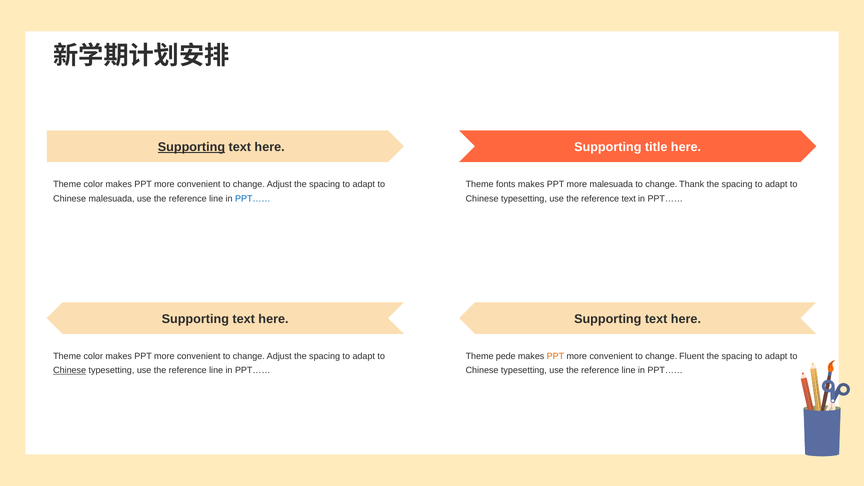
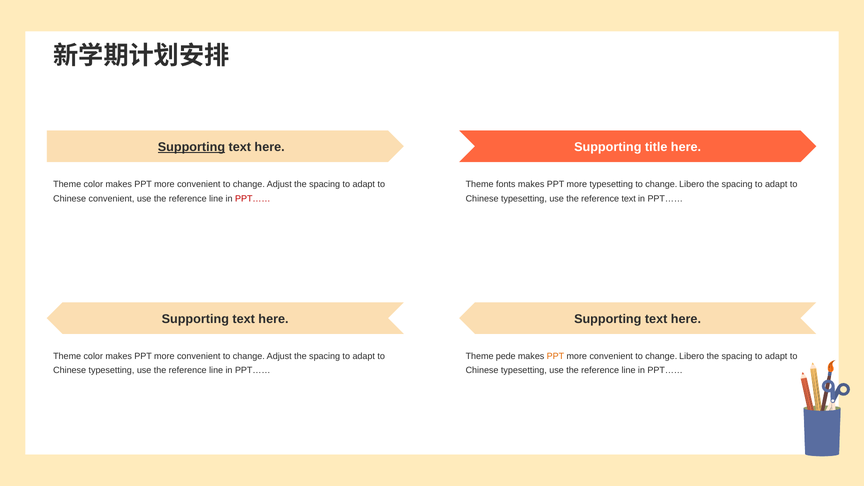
more malesuada: malesuada -> typesetting
Thank at (692, 185): Thank -> Libero
Chinese malesuada: malesuada -> convenient
PPT…… at (253, 199) colour: blue -> red
convenient to change Fluent: Fluent -> Libero
Chinese at (70, 370) underline: present -> none
